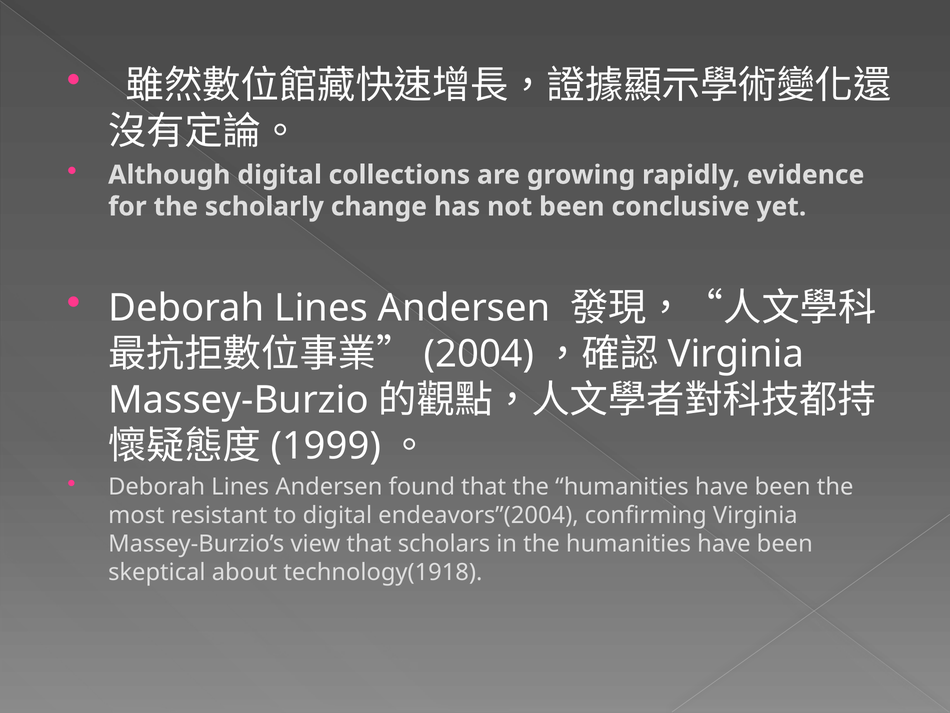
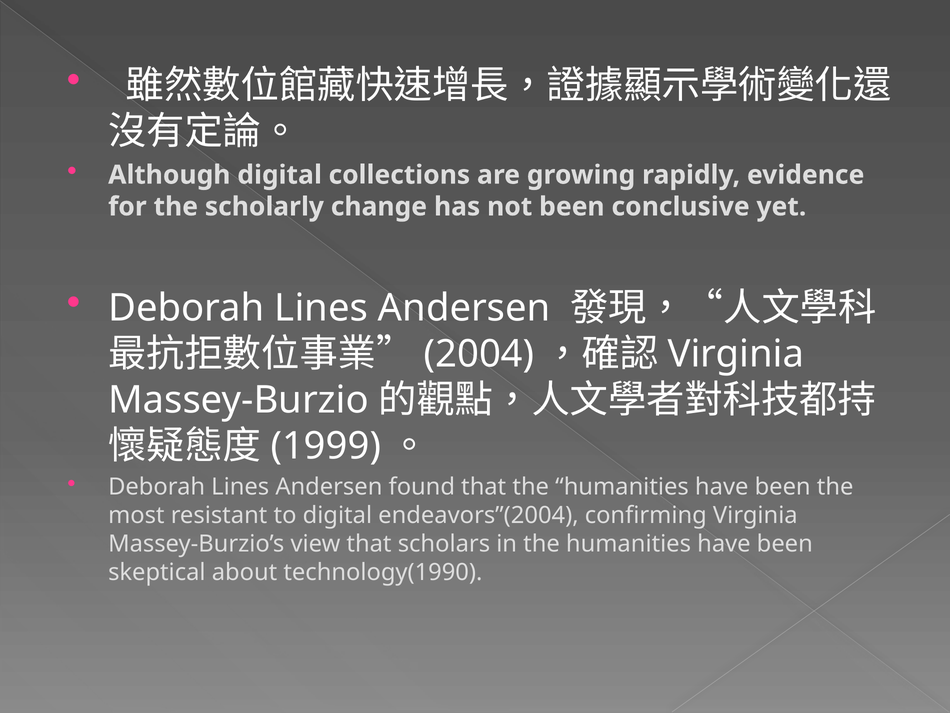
technology(1918: technology(1918 -> technology(1990
